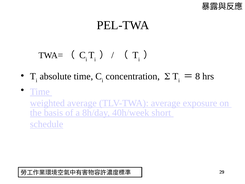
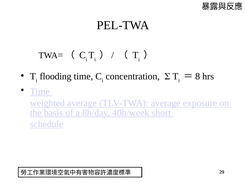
absolute: absolute -> flooding
